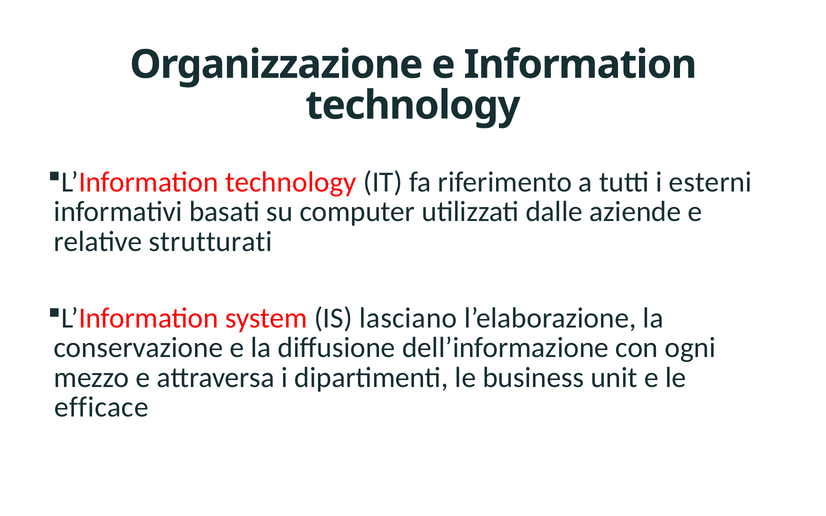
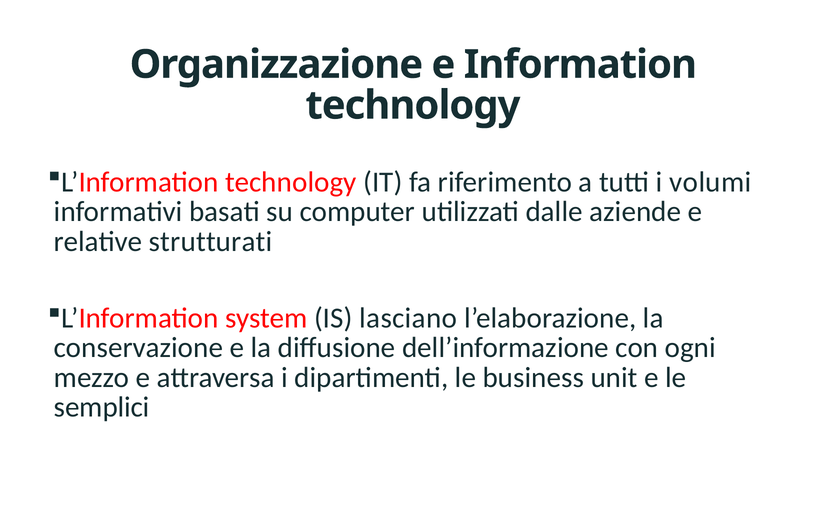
esterni: esterni -> volumi
efficace: efficace -> semplici
